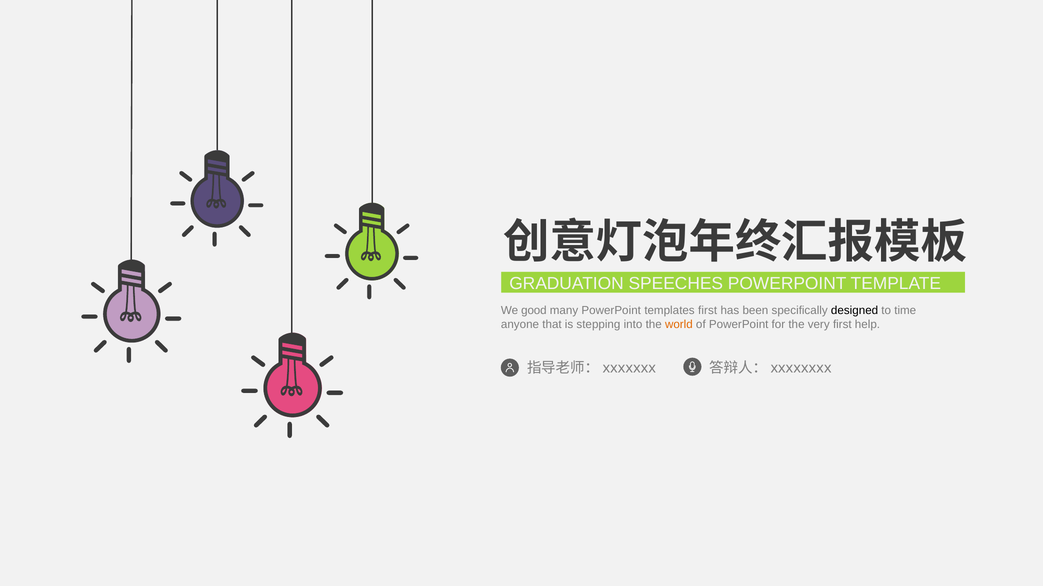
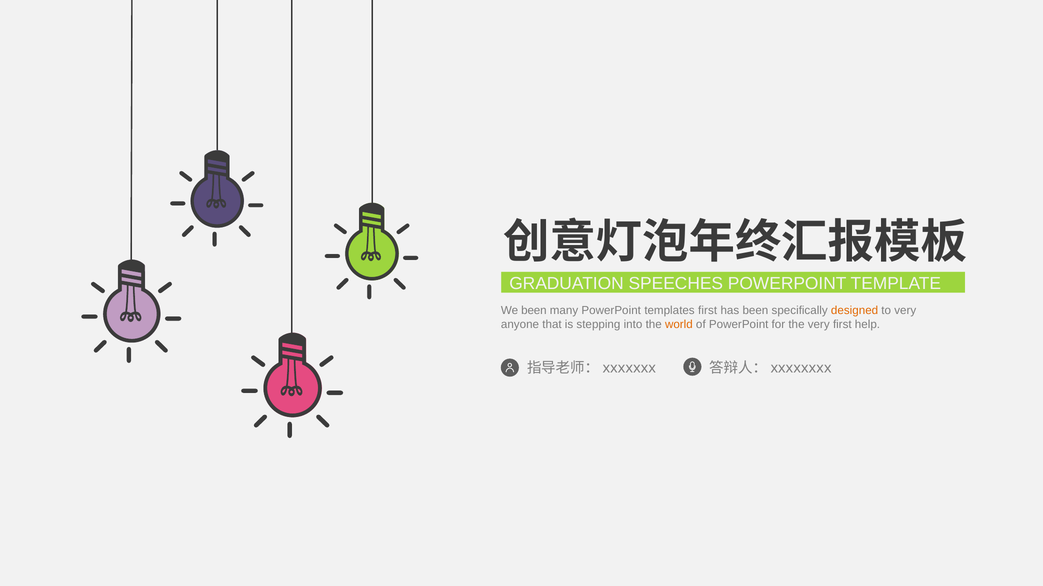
We good: good -> been
designed colour: black -> orange
to time: time -> very
